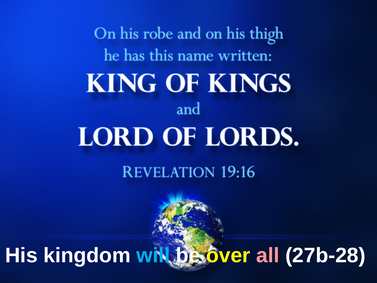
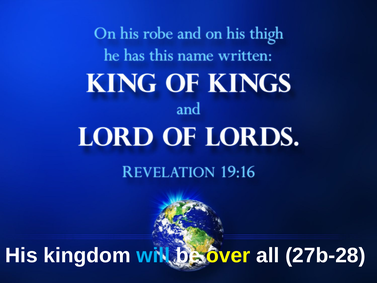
all colour: pink -> white
